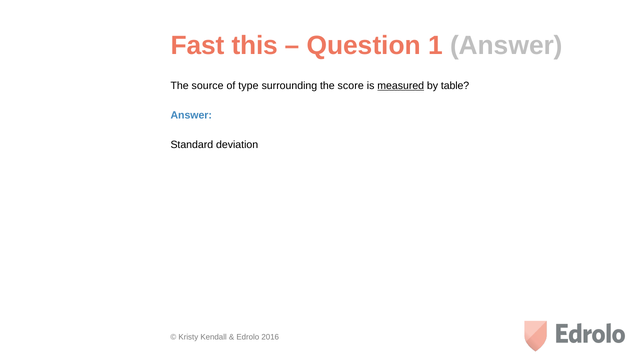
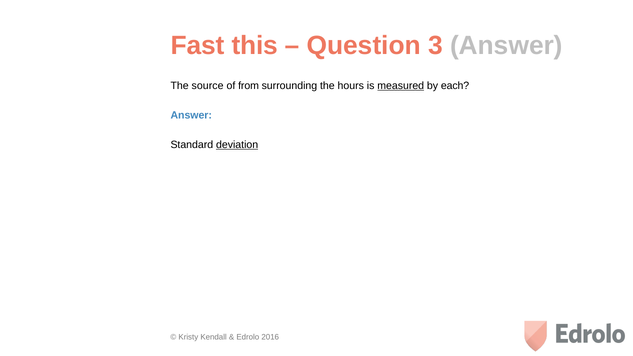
1: 1 -> 3
type: type -> from
score: score -> hours
table: table -> each
deviation underline: none -> present
